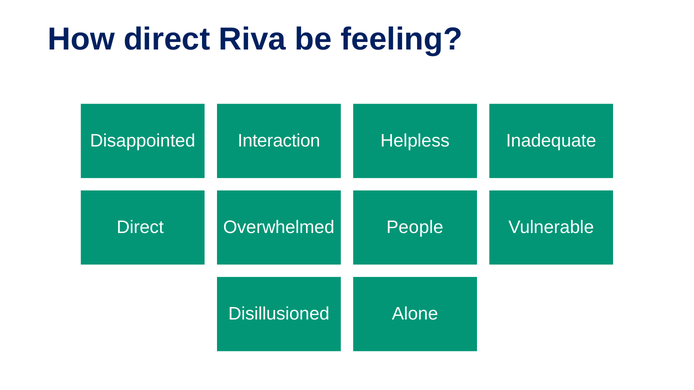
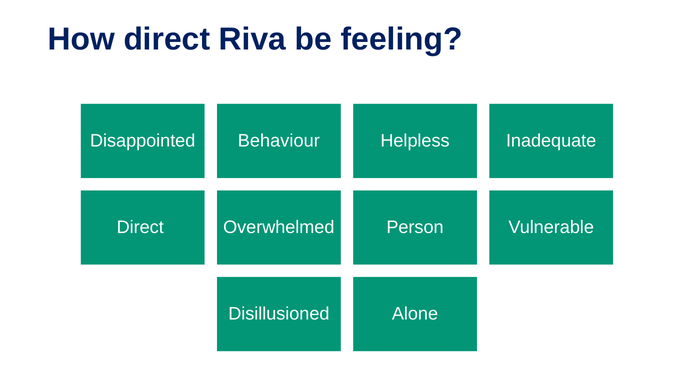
Interaction: Interaction -> Behaviour
People: People -> Person
